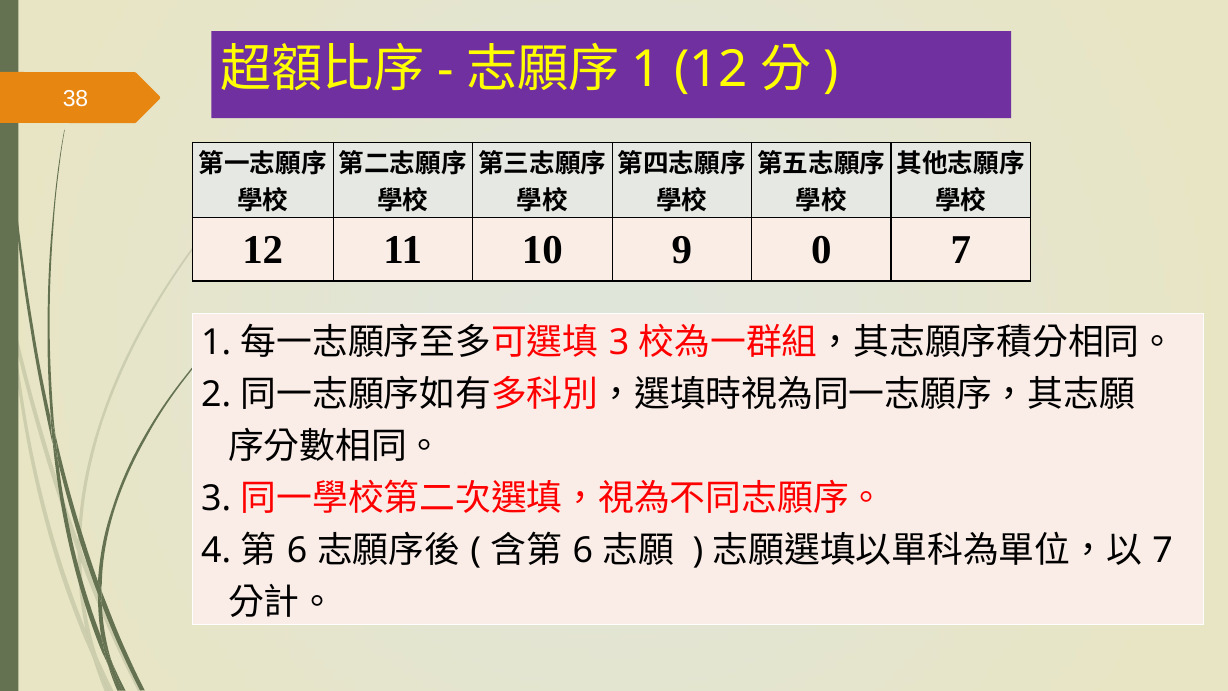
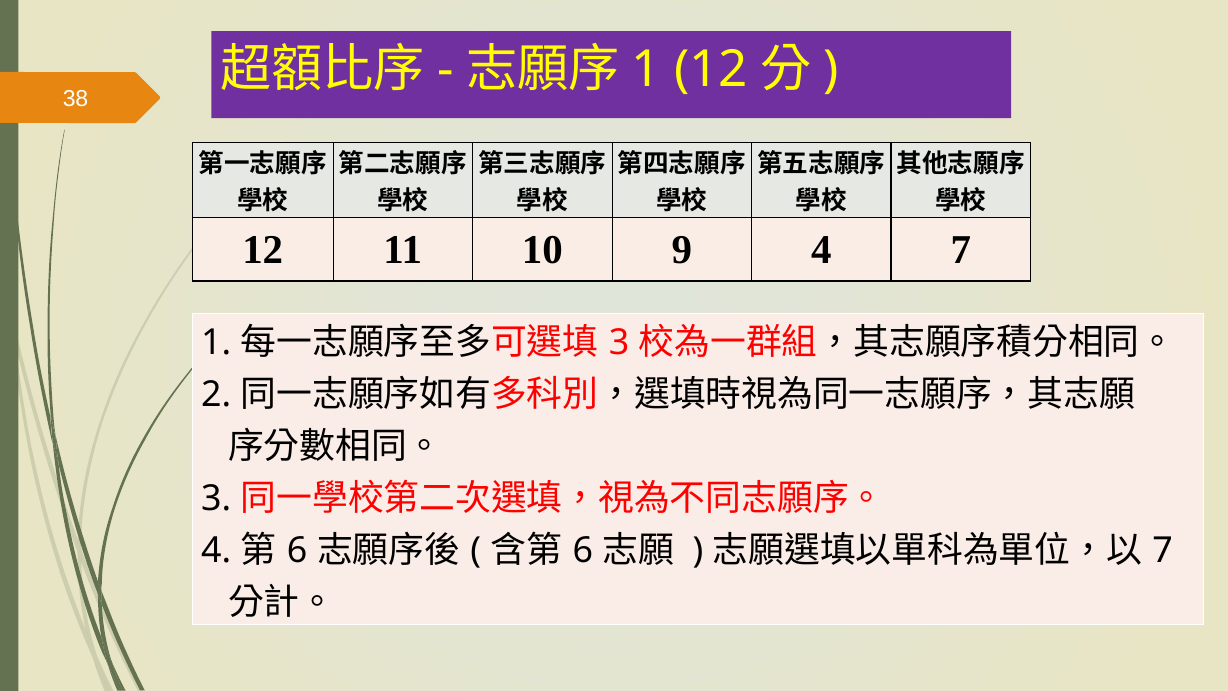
9 0: 0 -> 4
